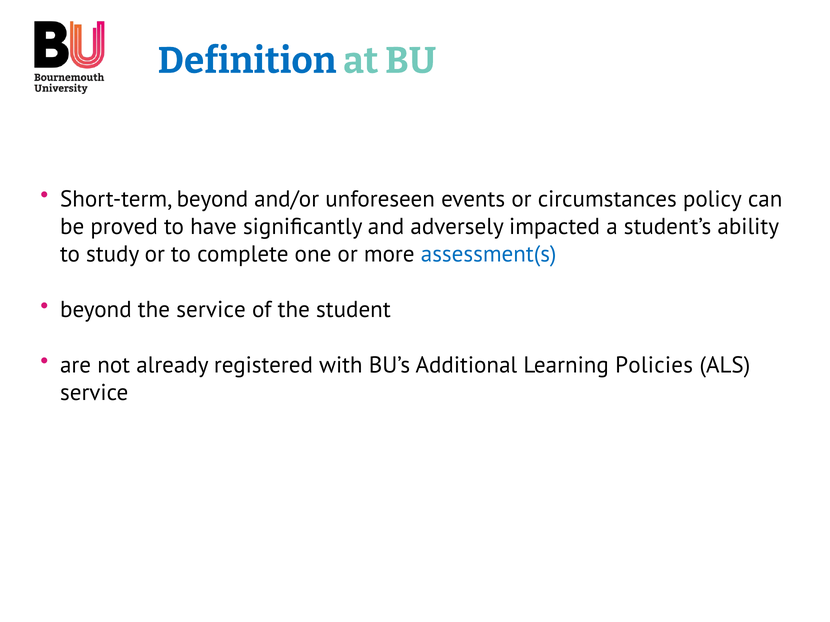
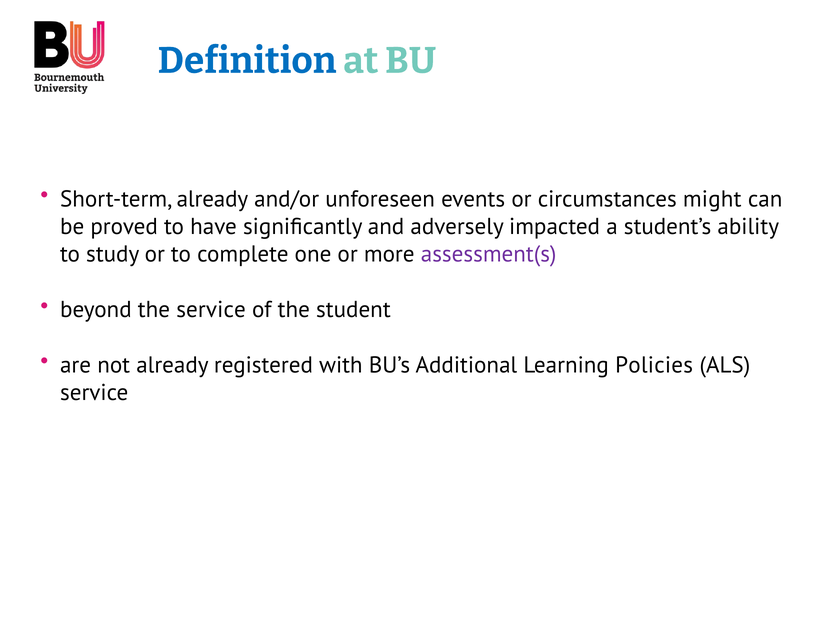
Short-term beyond: beyond -> already
policy: policy -> might
assessment(s colour: blue -> purple
